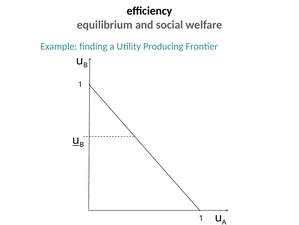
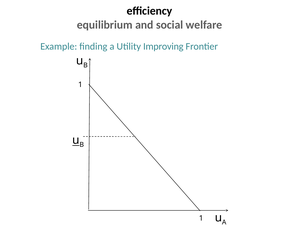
Producing: Producing -> Improving
